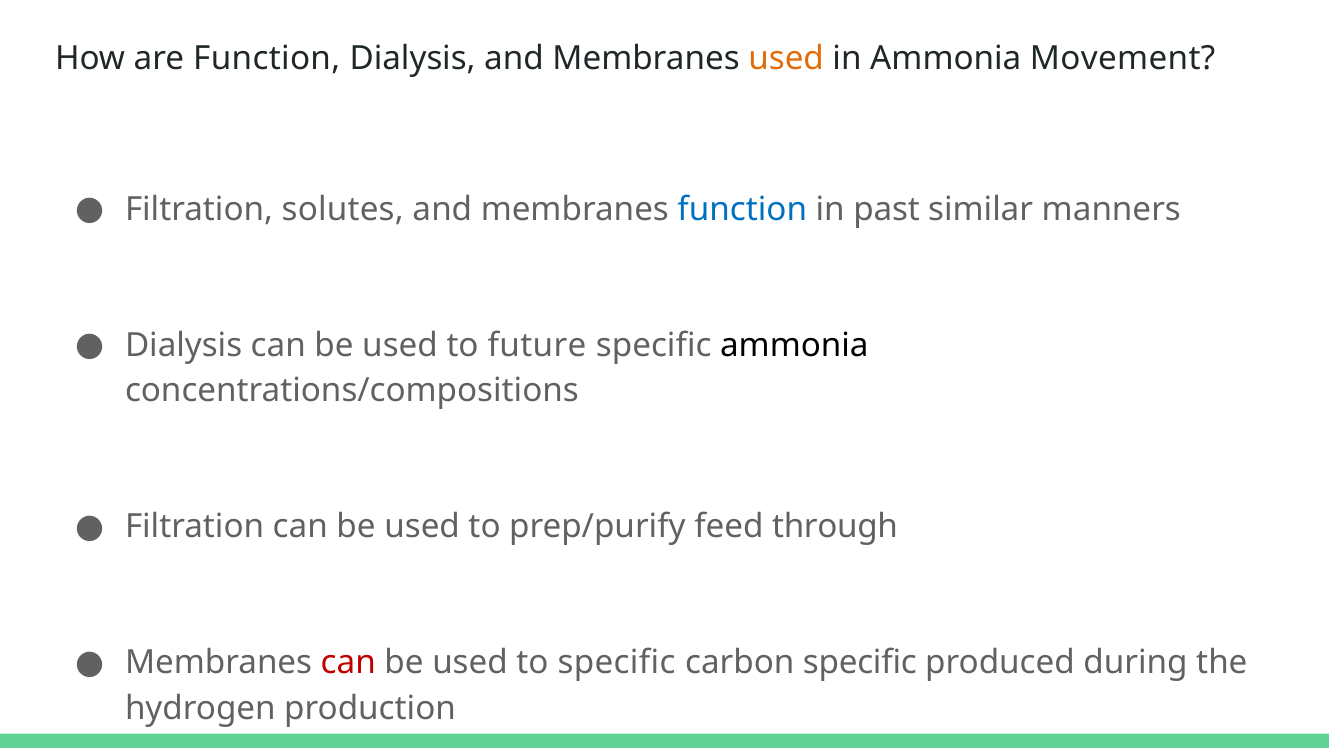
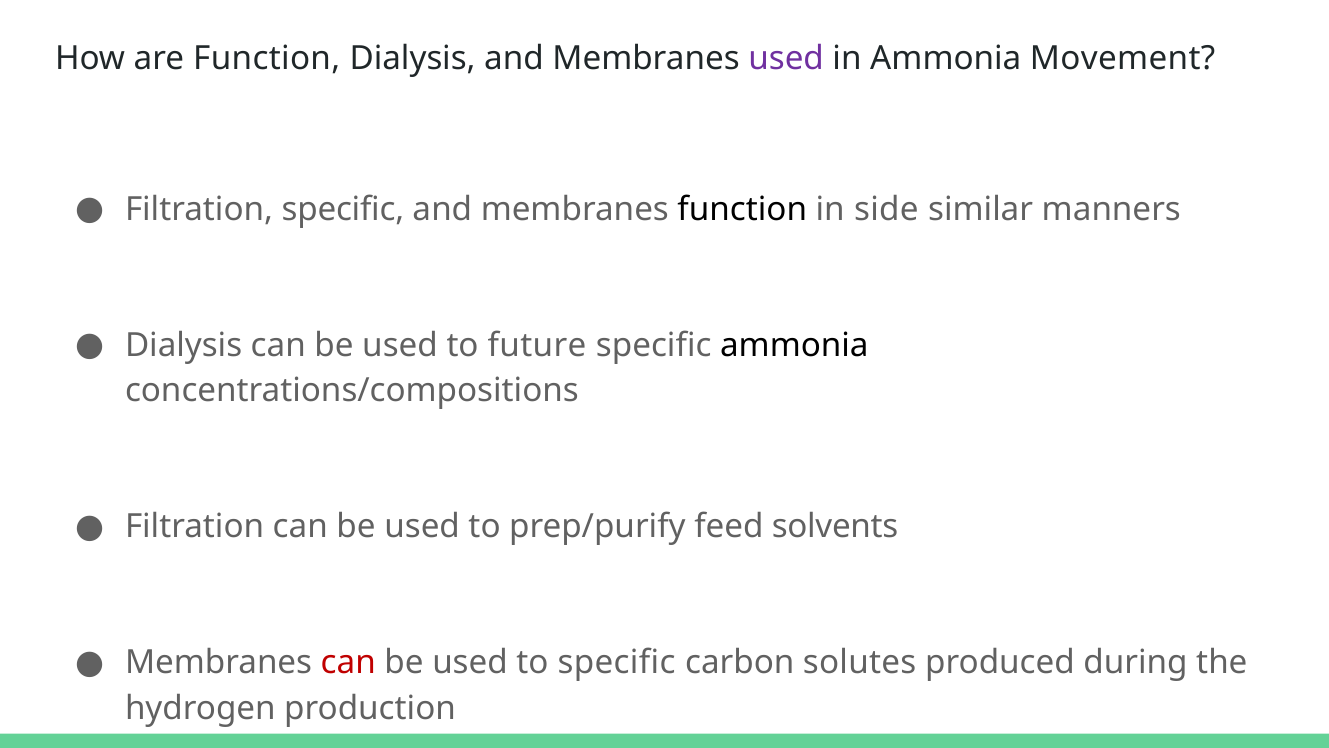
used at (786, 59) colour: orange -> purple
Filtration solutes: solutes -> specific
function at (742, 209) colour: blue -> black
past: past -> side
through: through -> solvents
carbon specific: specific -> solutes
